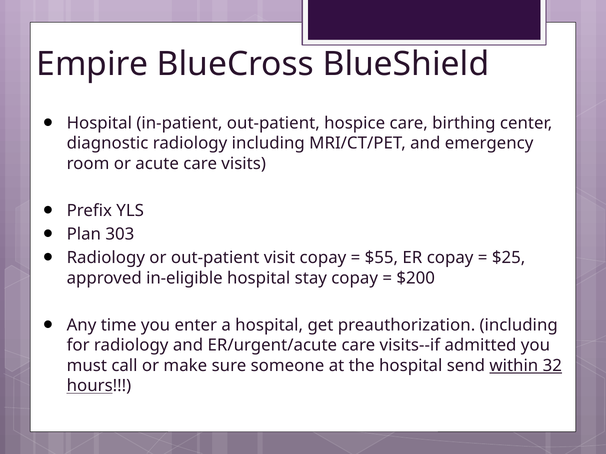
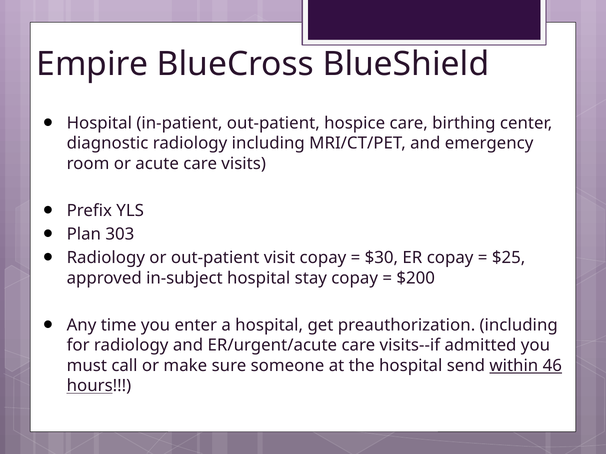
$55: $55 -> $30
in-eligible: in-eligible -> in-subject
32: 32 -> 46
